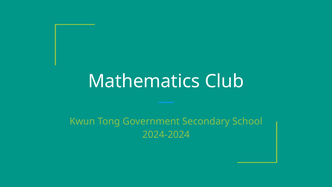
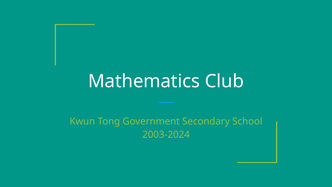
2024-2024: 2024-2024 -> 2003-2024
